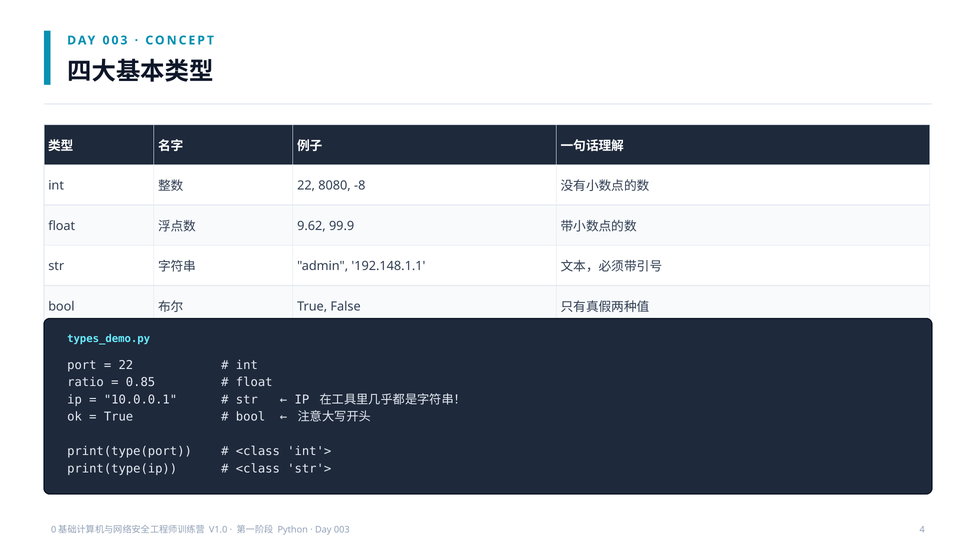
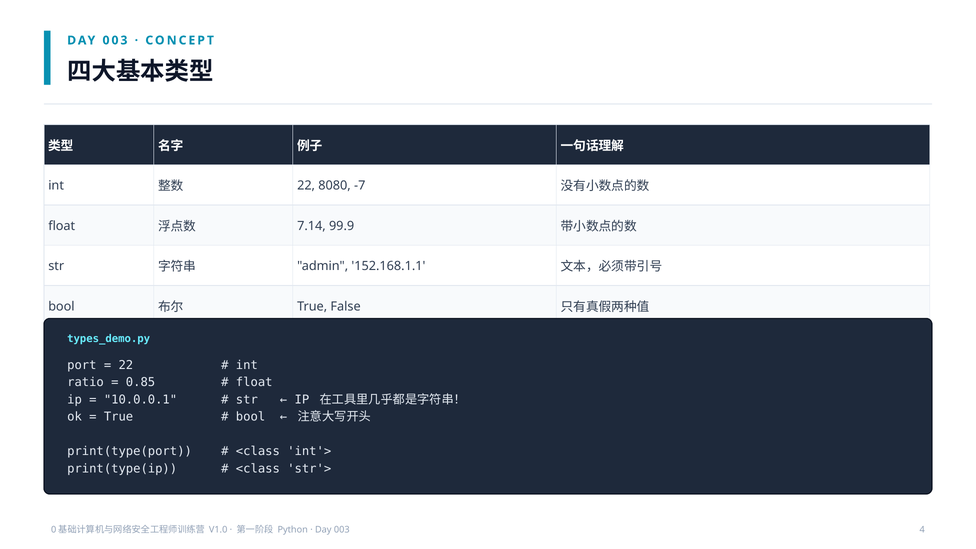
-8: -8 -> -7
9.62: 9.62 -> 7.14
192.148.1.1: 192.148.1.1 -> 152.168.1.1
